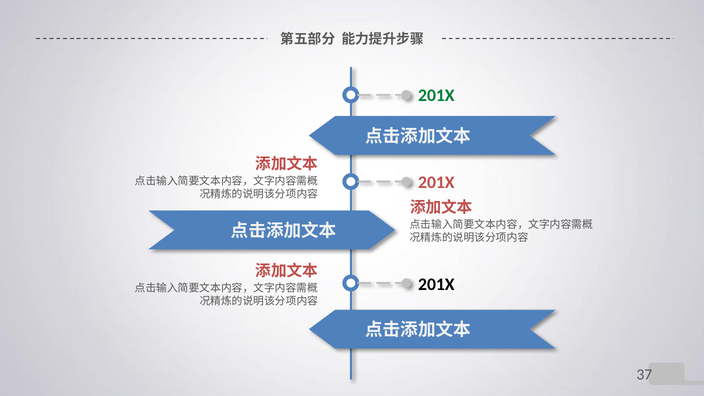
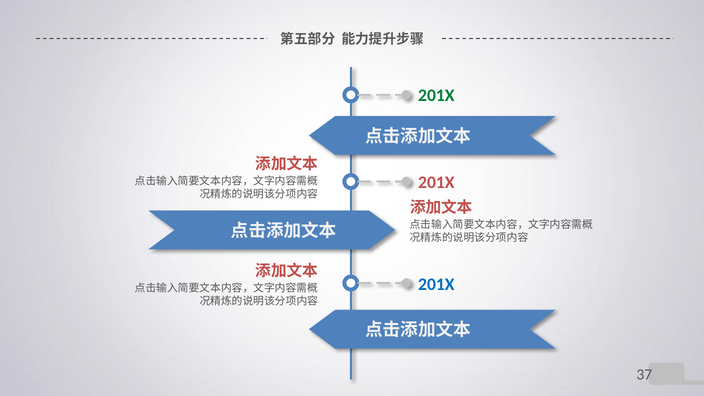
201X at (436, 284) colour: black -> blue
